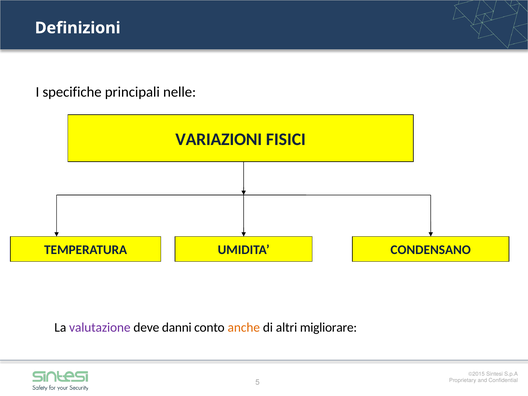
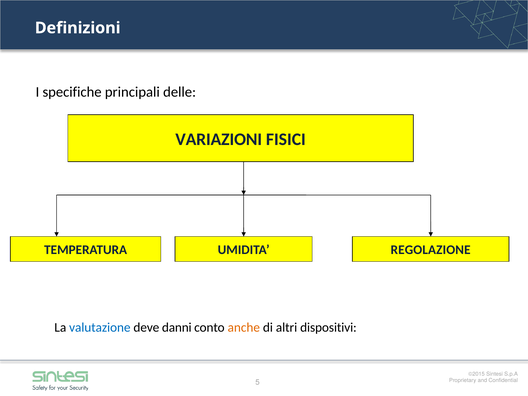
nelle: nelle -> delle
CONDENSANO: CONDENSANO -> REGOLAZIONE
valutazione colour: purple -> blue
migliorare: migliorare -> dispositivi
